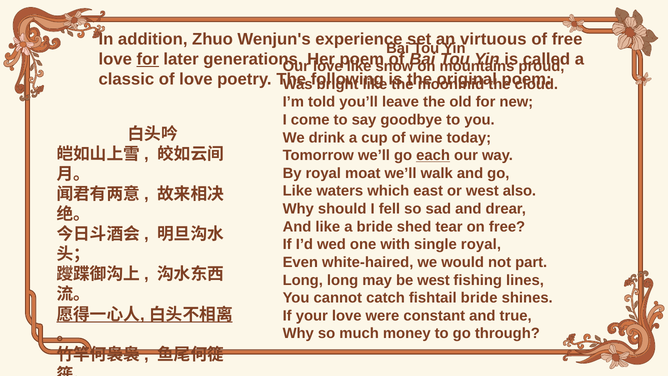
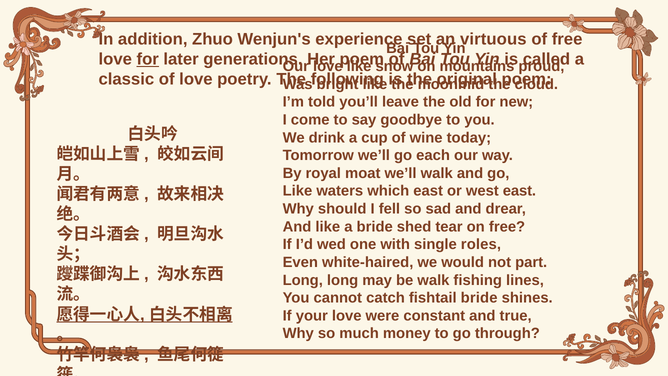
each underline: present -> none
west also: also -> east
single royal: royal -> roles
be west: west -> walk
